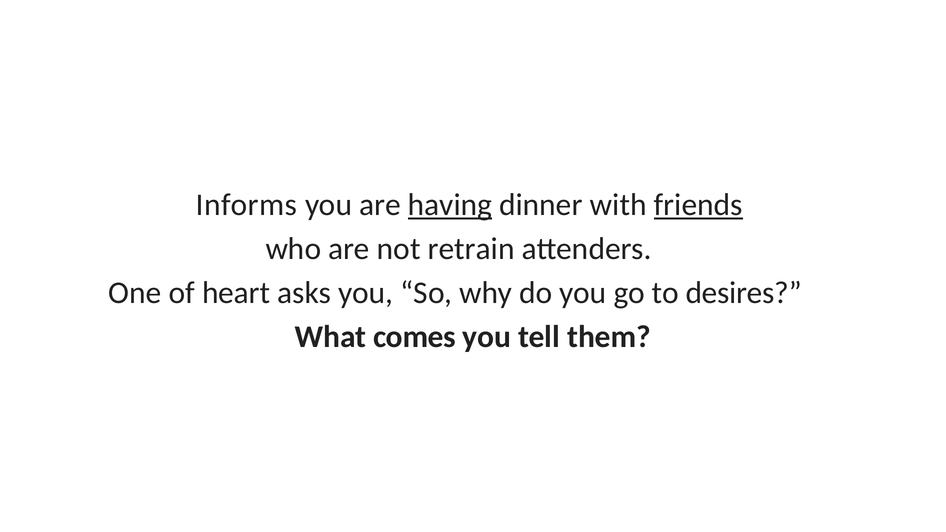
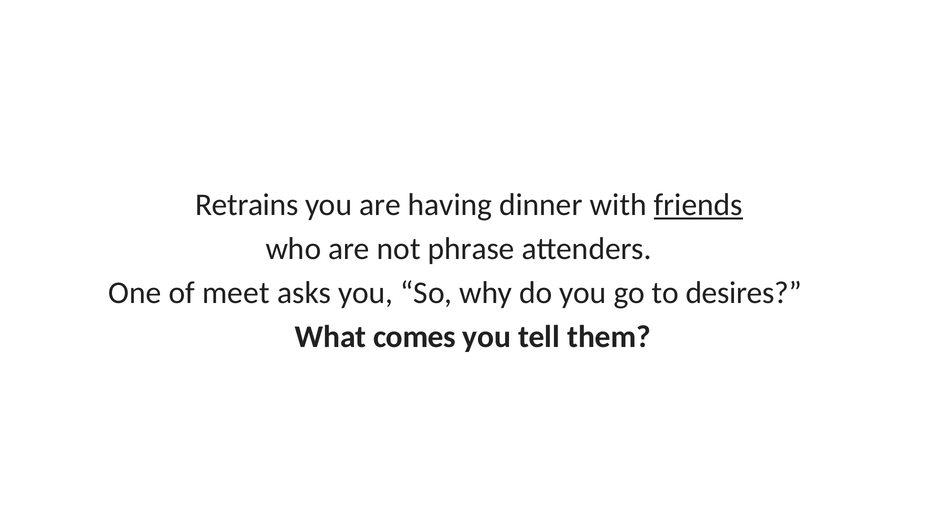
Informs: Informs -> Retrains
having underline: present -> none
retrain: retrain -> phrase
heart: heart -> meet
